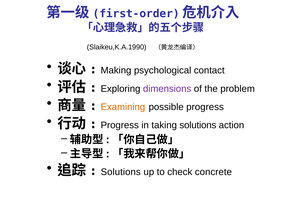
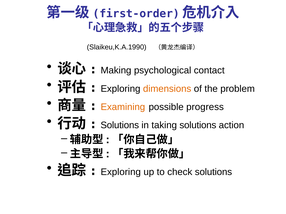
dimensions colour: purple -> orange
Progress at (120, 125): Progress -> Solutions
Solutions at (121, 172): Solutions -> Exploring
check concrete: concrete -> solutions
